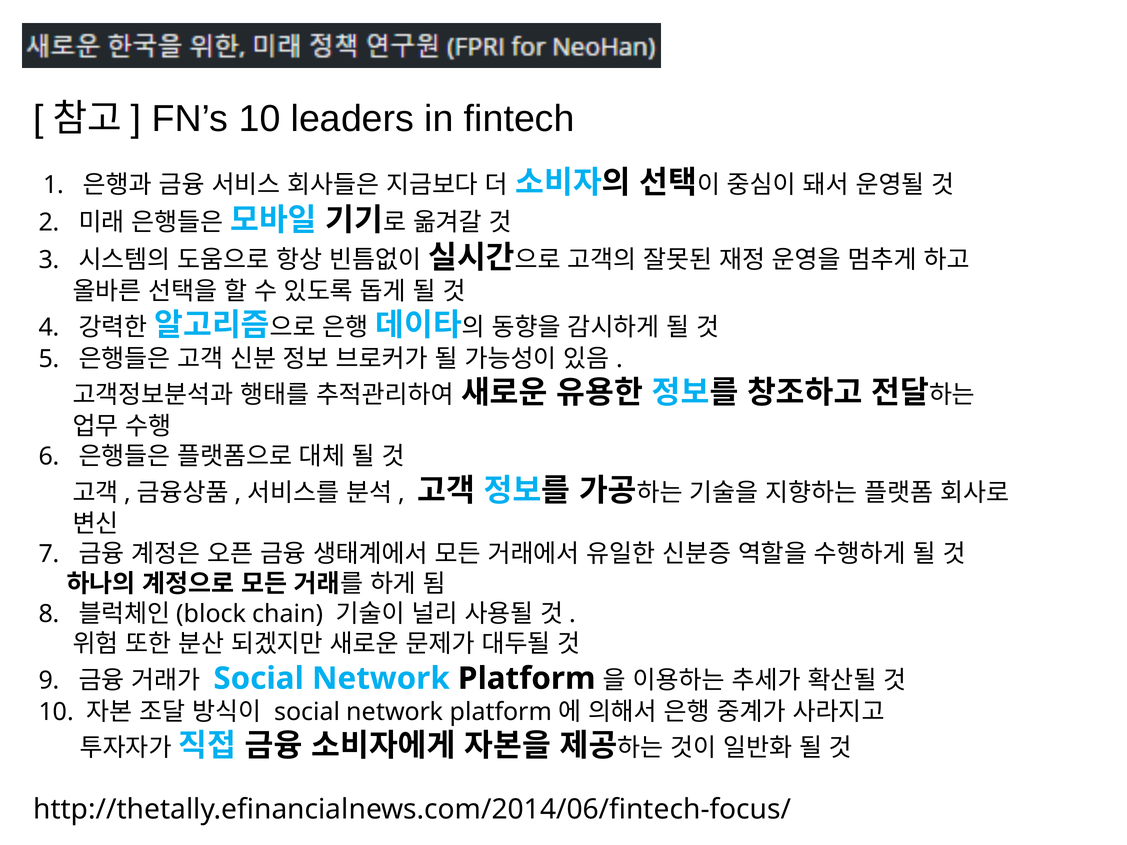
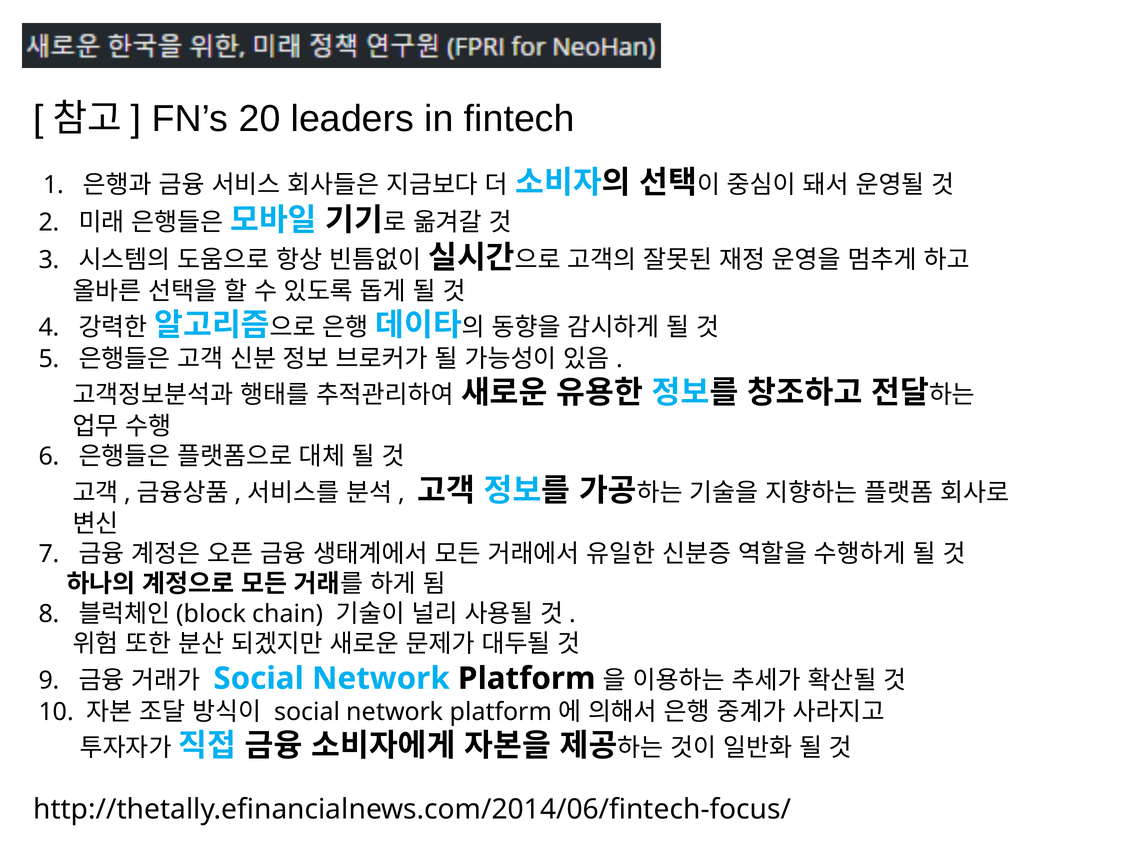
FN’s 10: 10 -> 20
